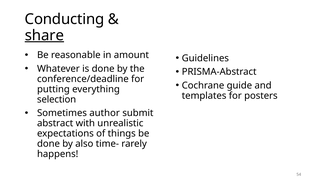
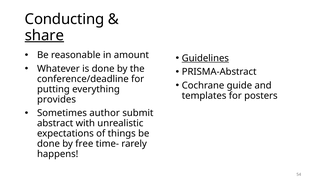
Guidelines underline: none -> present
selection: selection -> provides
also: also -> free
